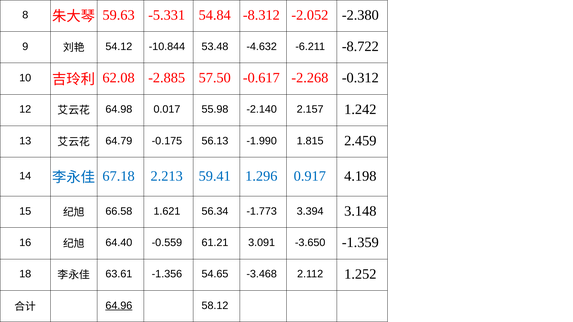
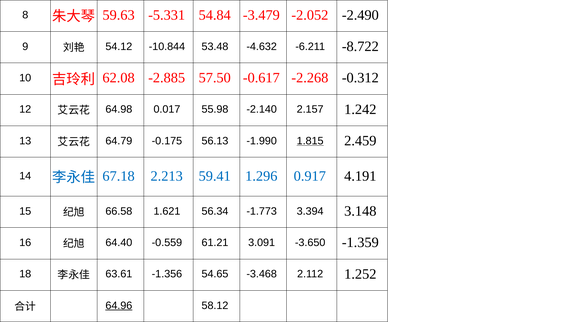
-8.312: -8.312 -> -3.479
-2.380: -2.380 -> -2.490
1.815 underline: none -> present
4.198: 4.198 -> 4.191
